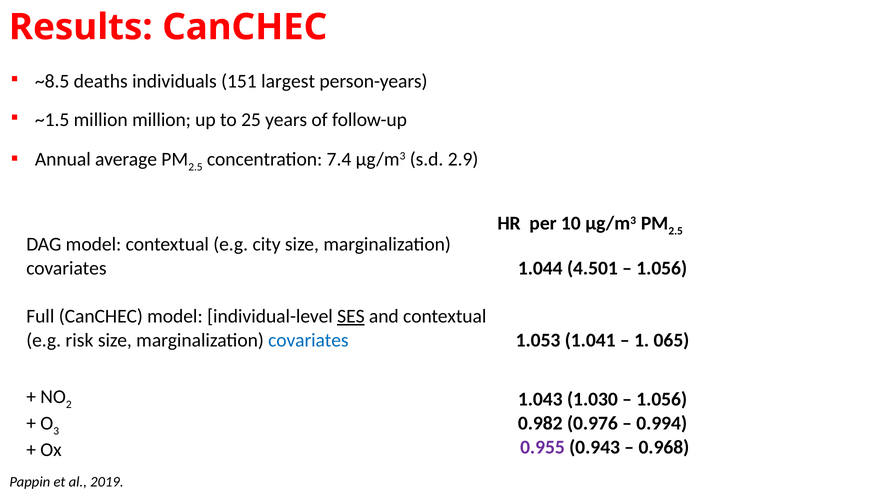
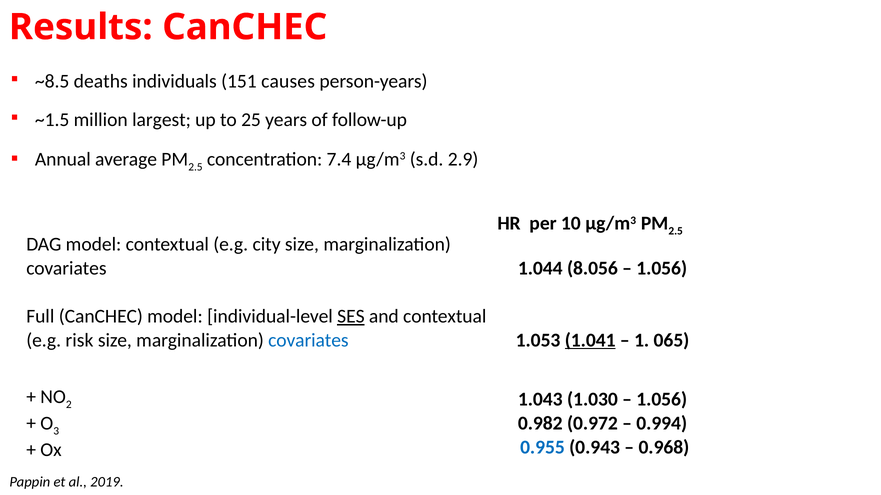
largest: largest -> causes
million million: million -> largest
4.501: 4.501 -> 8.056
1.041 underline: none -> present
0.976: 0.976 -> 0.972
0.955 colour: purple -> blue
